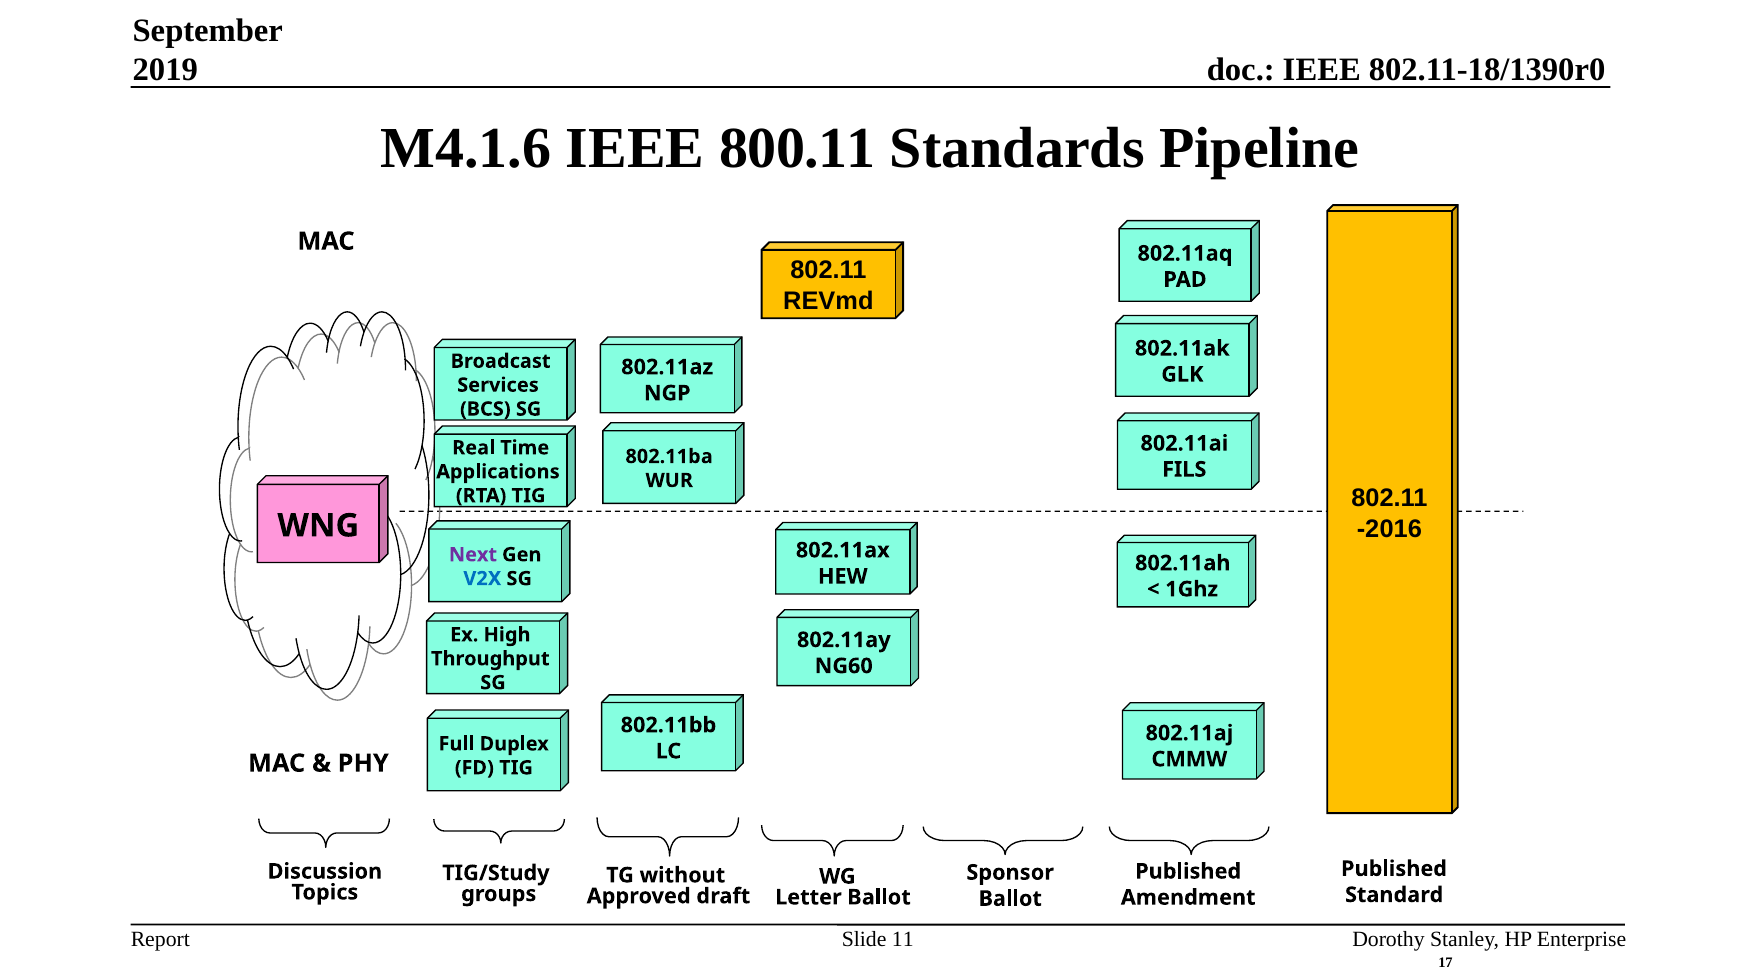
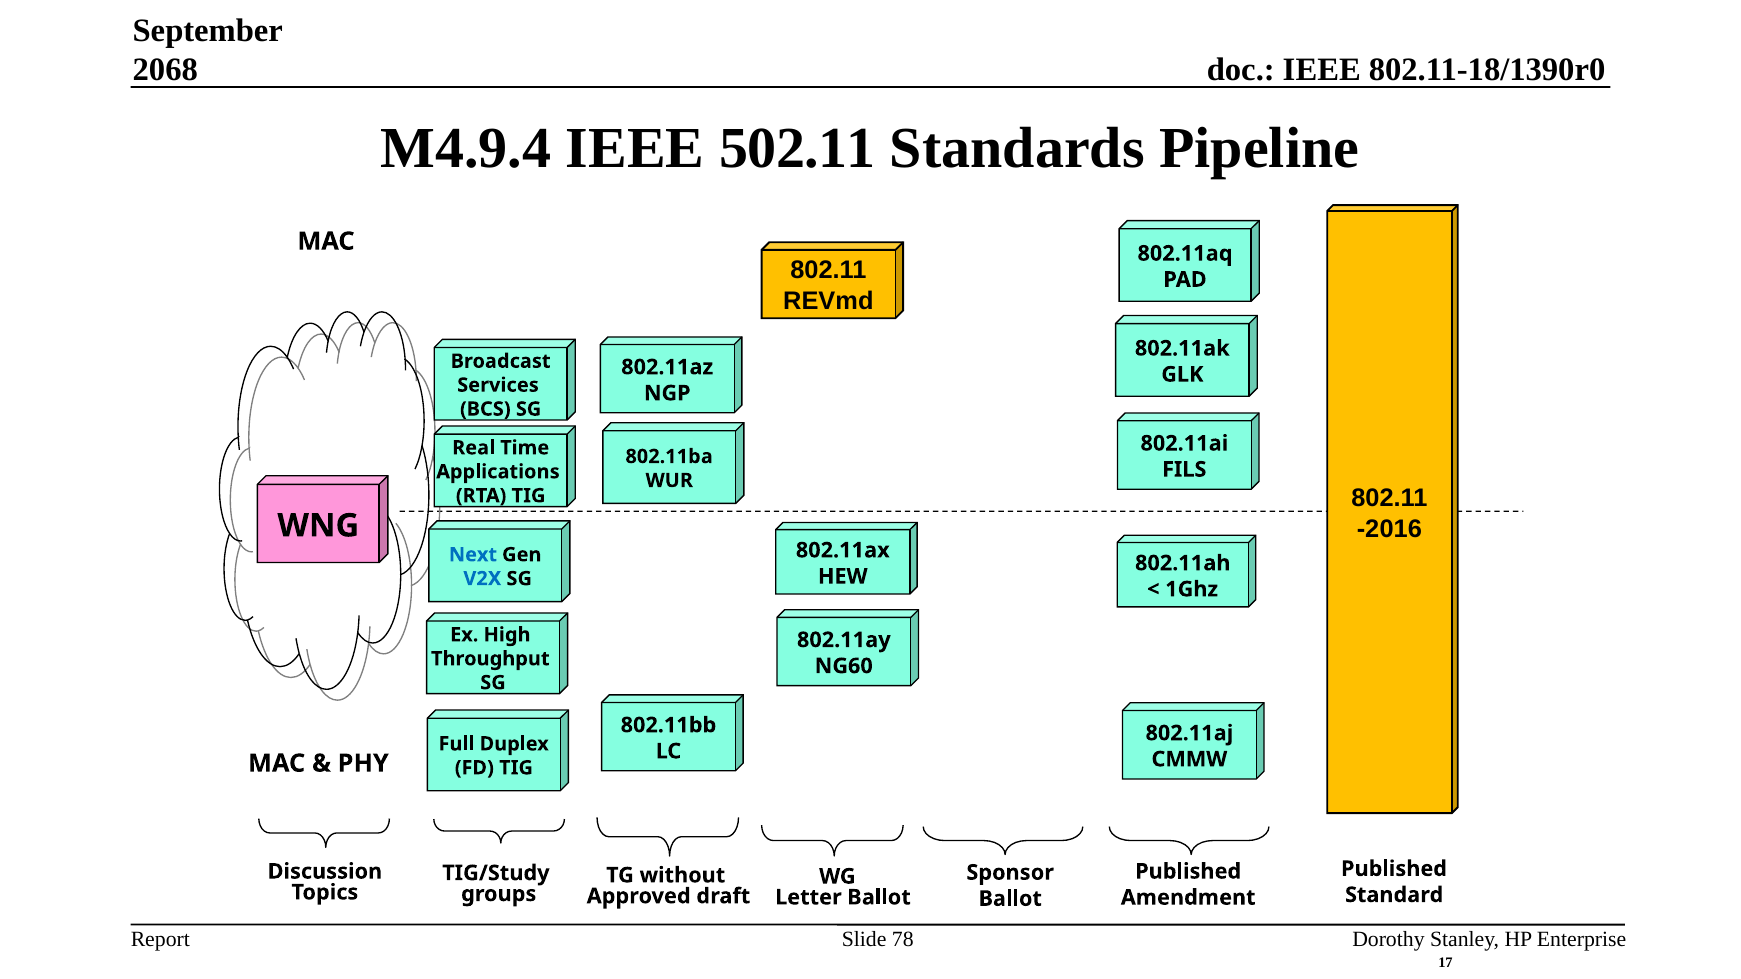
2019: 2019 -> 2068
M4.1.6: M4.1.6 -> M4.9.4
800.11: 800.11 -> 502.11
Next colour: purple -> blue
11: 11 -> 78
